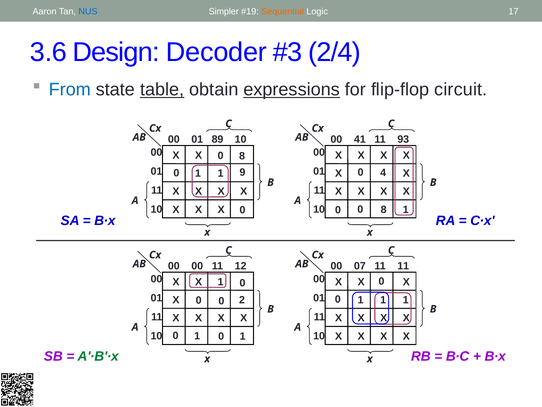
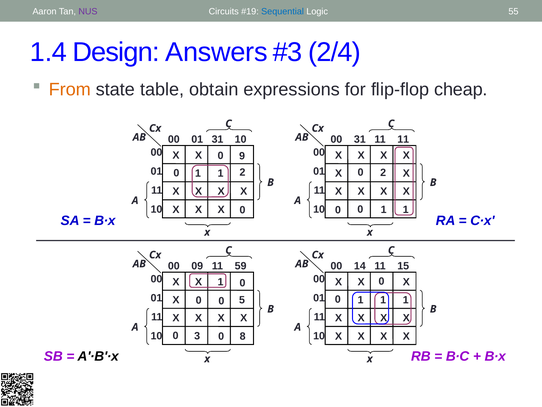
NUS colour: blue -> purple
Simpler: Simpler -> Circuits
Sequential colour: orange -> blue
17: 17 -> 55
3.6: 3.6 -> 1.4
Decoder: Decoder -> Answers
From colour: blue -> orange
table underline: present -> none
expressions underline: present -> none
circuit: circuit -> cheap
01 89: 89 -> 31
00 41: 41 -> 31
11 93: 93 -> 11
8 at (242, 156): 8 -> 9
4 at (383, 173): 4 -> 2
9 at (242, 172): 9 -> 2
0 0 8: 8 -> 1
00 00: 00 -> 09
12: 12 -> 59
07: 07 -> 14
11 11: 11 -> 15
2: 2 -> 5
1 at (197, 335): 1 -> 3
1 at (243, 336): 1 -> 8
A'∙B'∙x colour: green -> black
